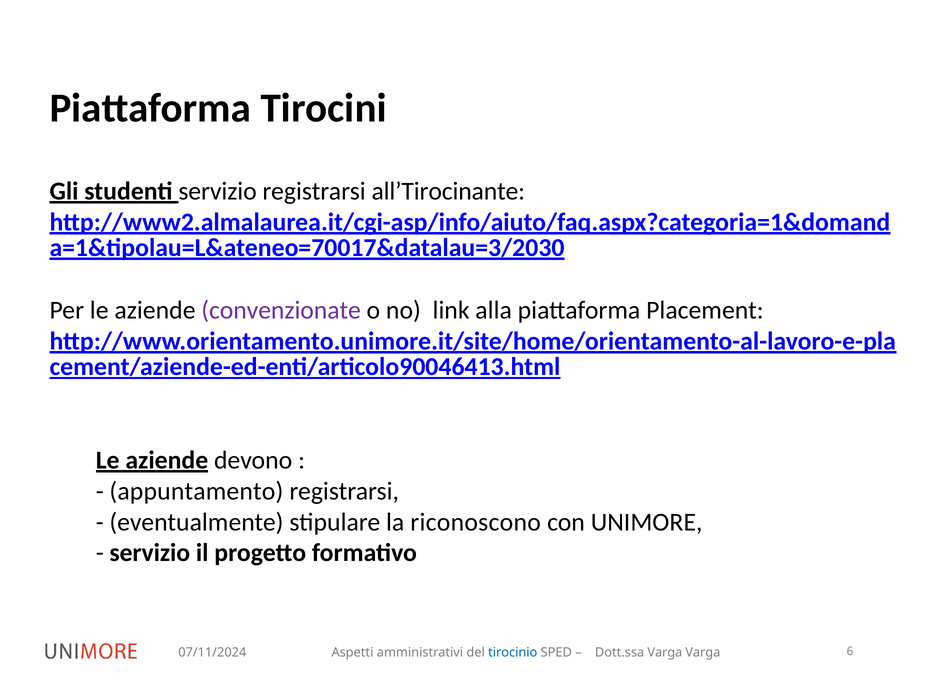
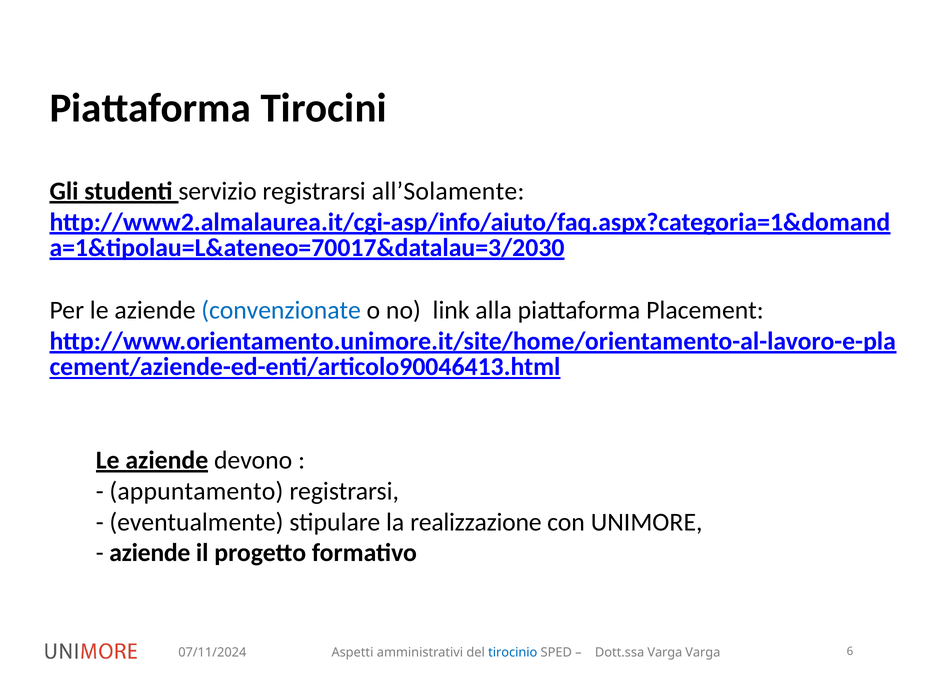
all’Tirocinante: all’Tirocinante -> all’Solamente
convenzionate colour: purple -> blue
riconoscono: riconoscono -> realizzazione
servizio at (150, 553): servizio -> aziende
